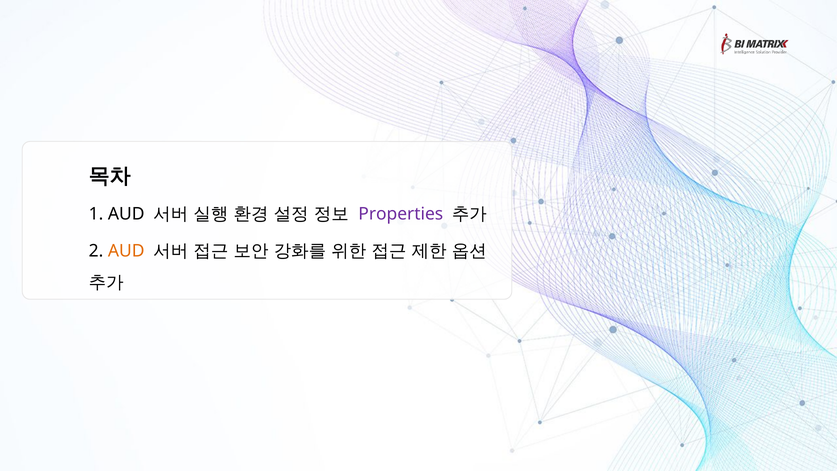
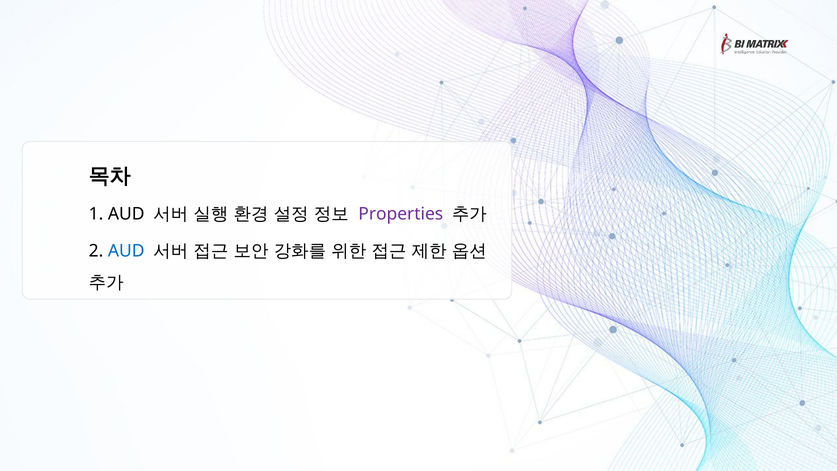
AUD at (126, 251) colour: orange -> blue
